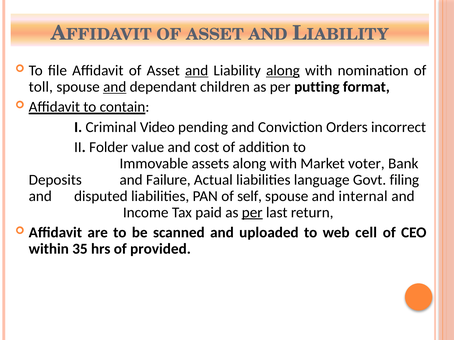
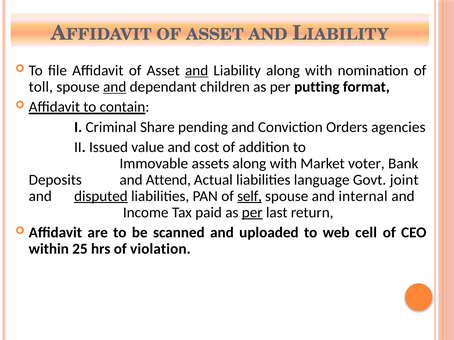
along at (283, 71) underline: present -> none
Video: Video -> Share
incorrect: incorrect -> agencies
Folder: Folder -> Issued
Failure: Failure -> Attend
filing: filing -> joint
disputed underline: none -> present
self underline: none -> present
35: 35 -> 25
provided: provided -> violation
